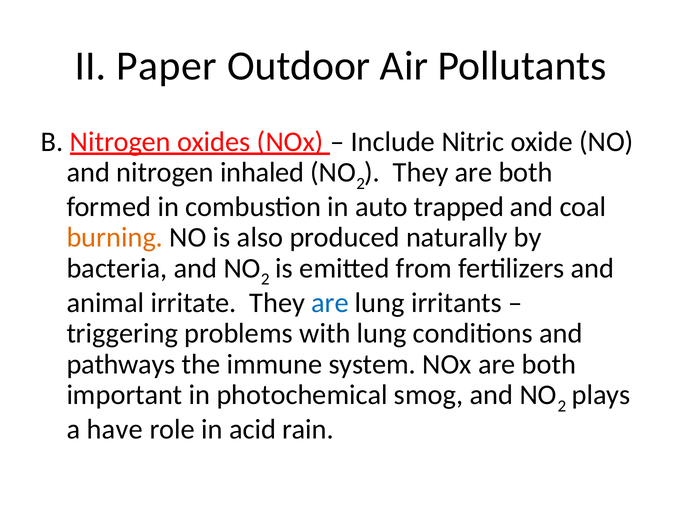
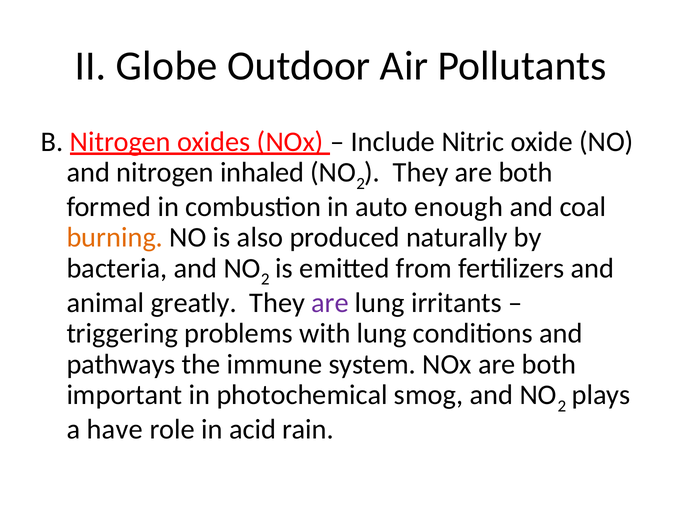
Paper: Paper -> Globe
trapped: trapped -> enough
irritate: irritate -> greatly
are at (330, 303) colour: blue -> purple
